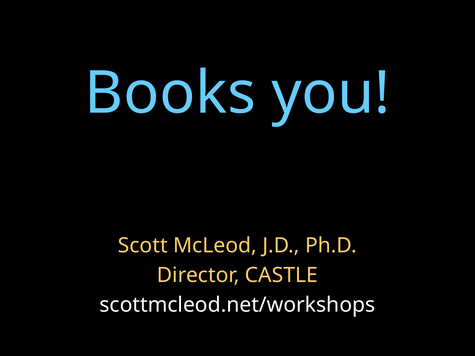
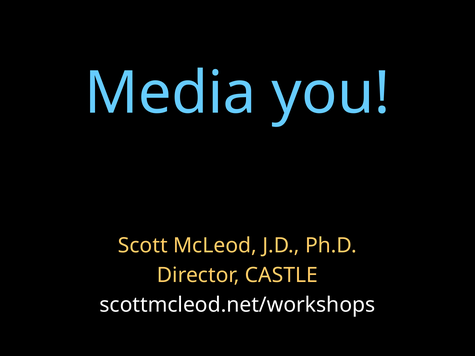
Books: Books -> Media
